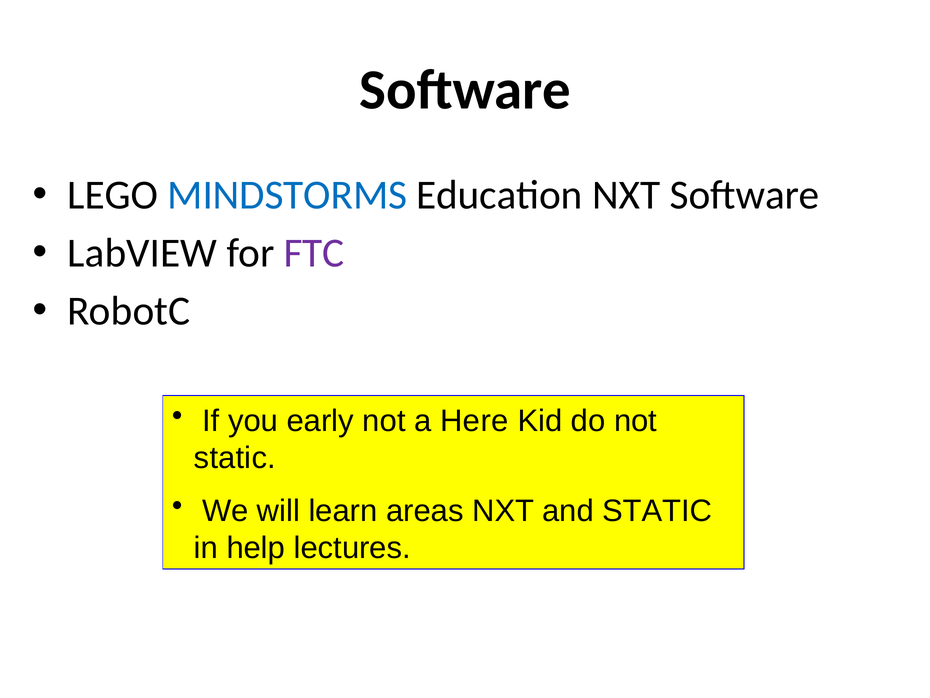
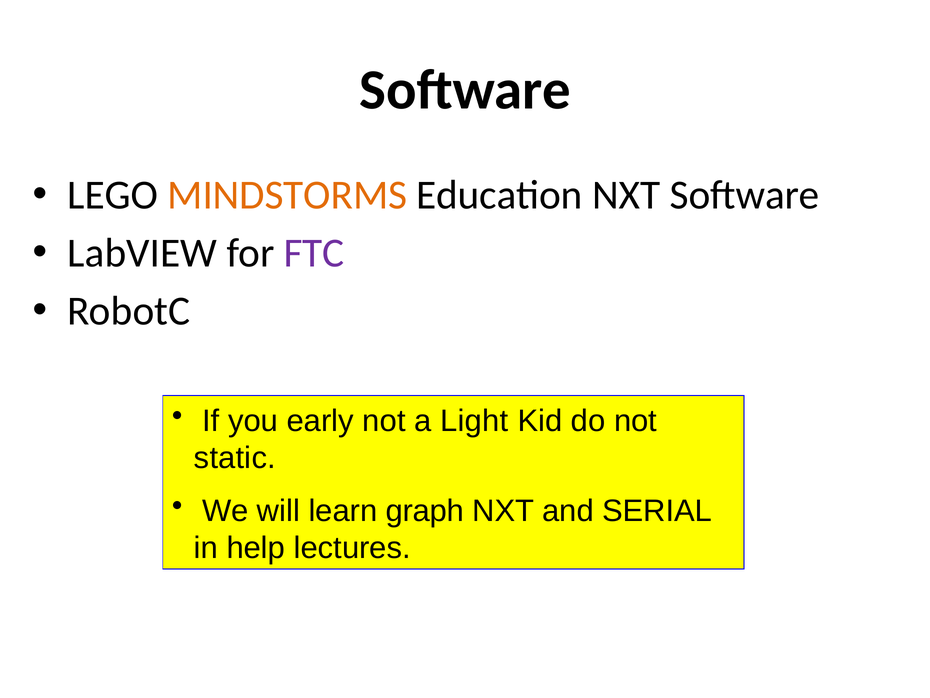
MINDSTORMS colour: blue -> orange
Here: Here -> Light
areas: areas -> graph
and STATIC: STATIC -> SERIAL
